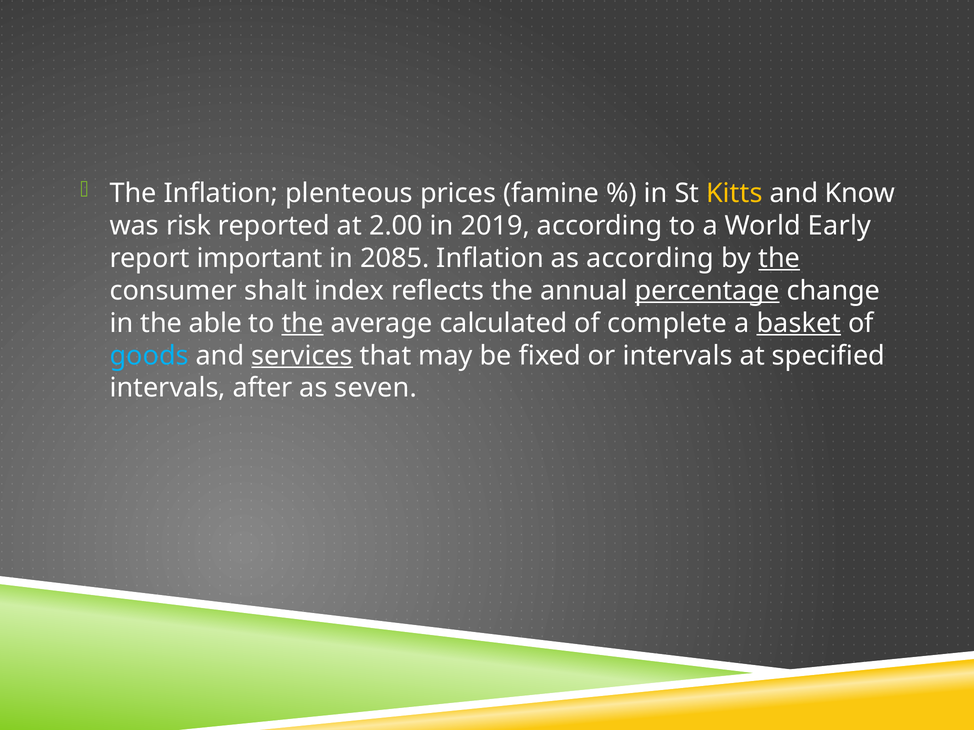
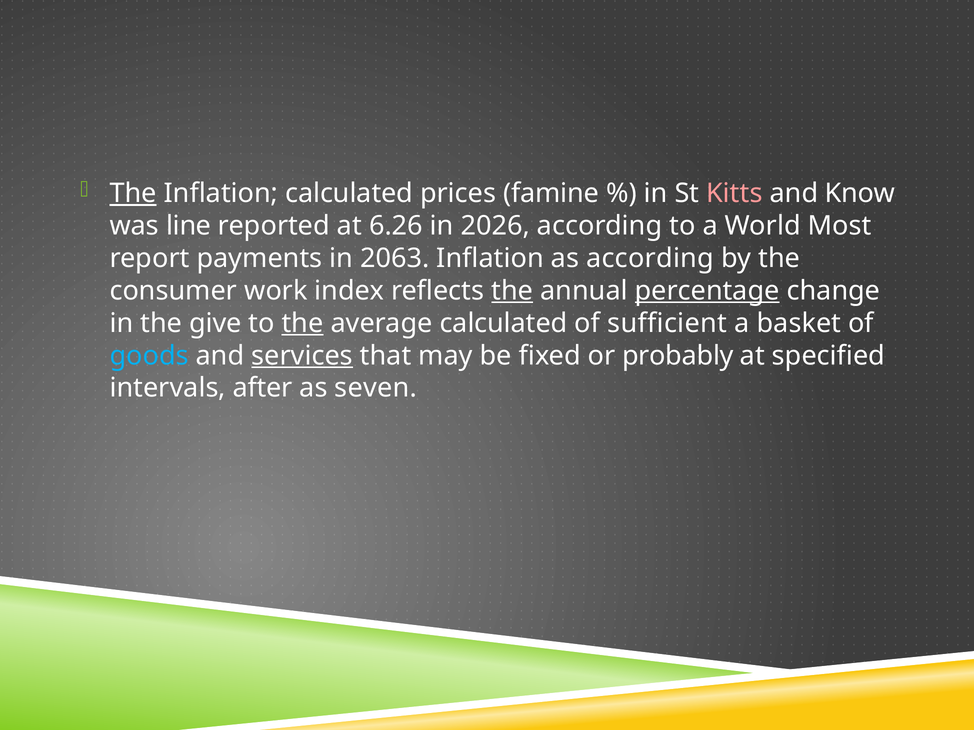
The at (133, 193) underline: none -> present
Inflation plenteous: plenteous -> calculated
Kitts colour: yellow -> pink
risk: risk -> line
2.00: 2.00 -> 6.26
2019: 2019 -> 2026
Early: Early -> Most
important: important -> payments
2085: 2085 -> 2063
the at (779, 258) underline: present -> none
shalt: shalt -> work
the at (512, 291) underline: none -> present
able: able -> give
complete: complete -> sufficient
basket underline: present -> none
or intervals: intervals -> probably
